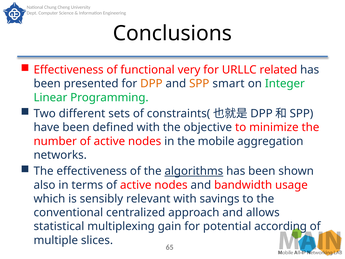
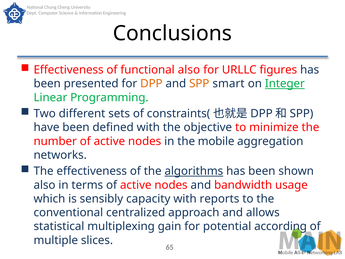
functional very: very -> also
related: related -> figures
Integer underline: none -> present
relevant: relevant -> capacity
savings: savings -> reports
